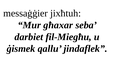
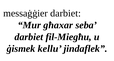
messaġġier jixħtuh: jixħtuh -> darbiet
qallu: qallu -> kellu
